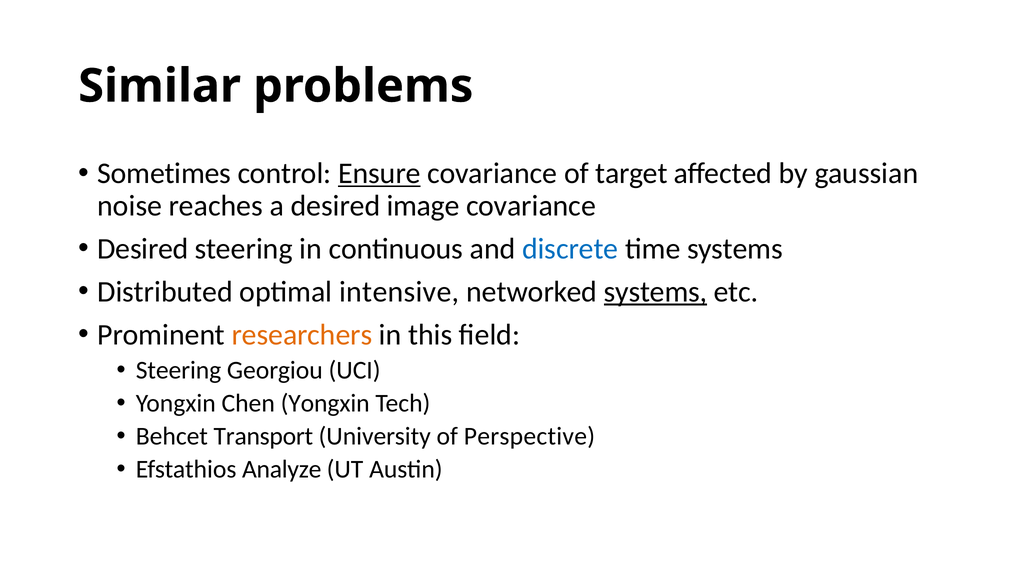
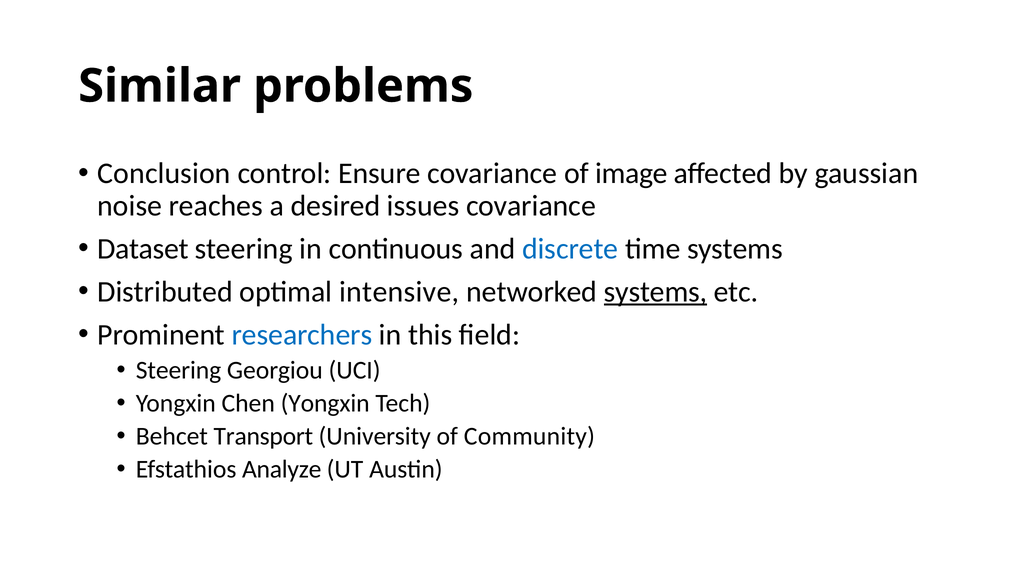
Sometimes: Sometimes -> Conclusion
Ensure underline: present -> none
target: target -> image
image: image -> issues
Desired at (143, 249): Desired -> Dataset
researchers colour: orange -> blue
Perspective: Perspective -> Community
